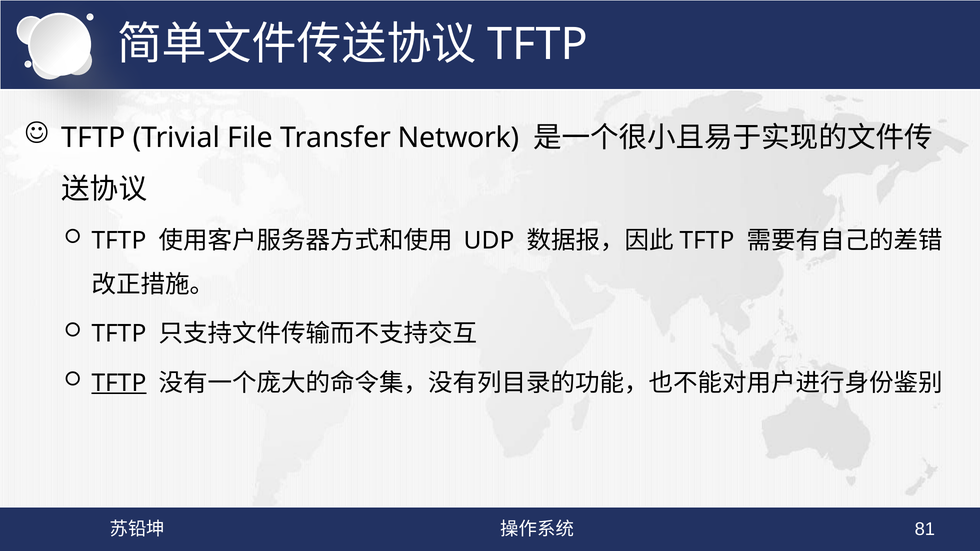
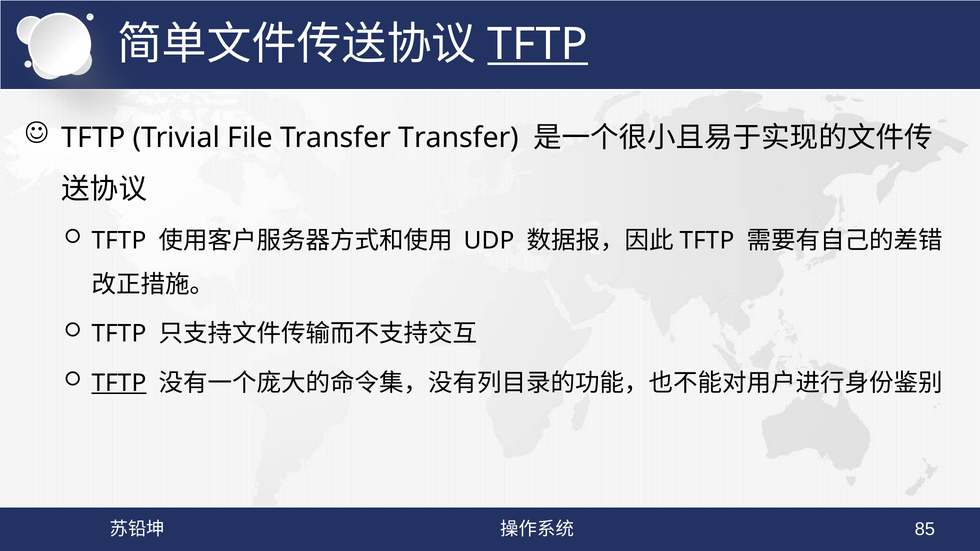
TFTP at (538, 44) underline: none -> present
Transfer Network: Network -> Transfer
81: 81 -> 85
